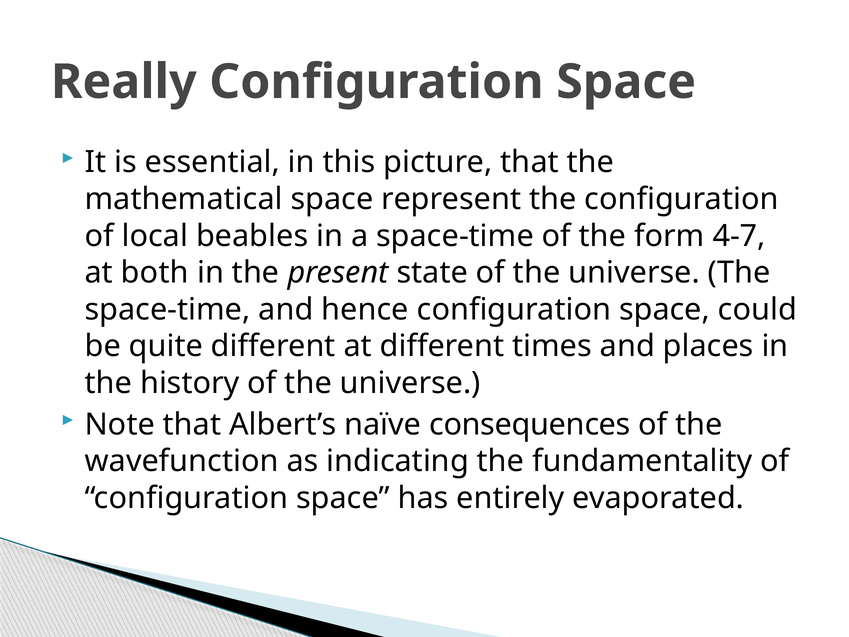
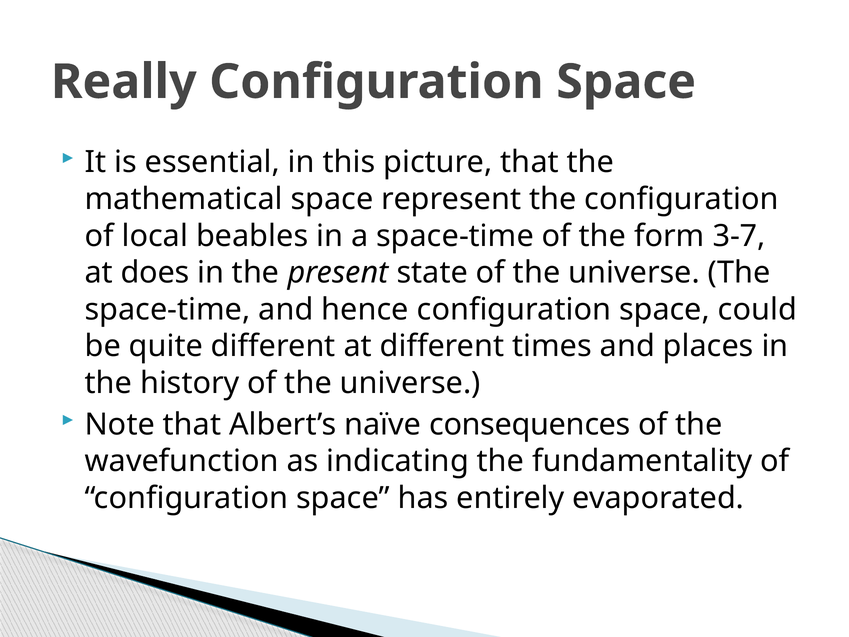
4-7: 4-7 -> 3-7
both: both -> does
